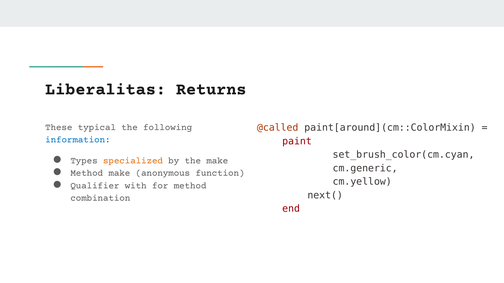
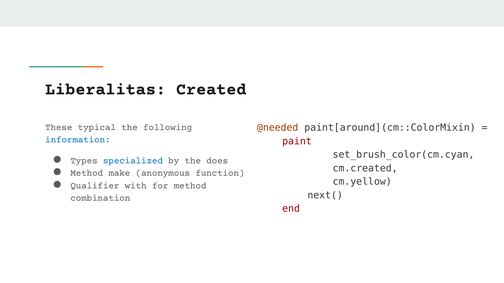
Returns: Returns -> Created
@called: @called -> @needed
specialized colour: orange -> blue
the make: make -> does
cm.generic: cm.generic -> cm.created
